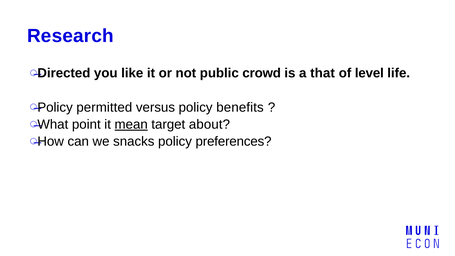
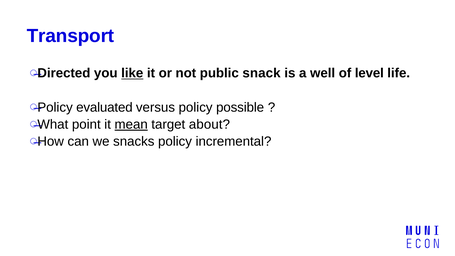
Research: Research -> Transport
like underline: none -> present
crowd: crowd -> snack
that: that -> well
permitted: permitted -> evaluated
benefits: benefits -> possible
preferences: preferences -> incremental
